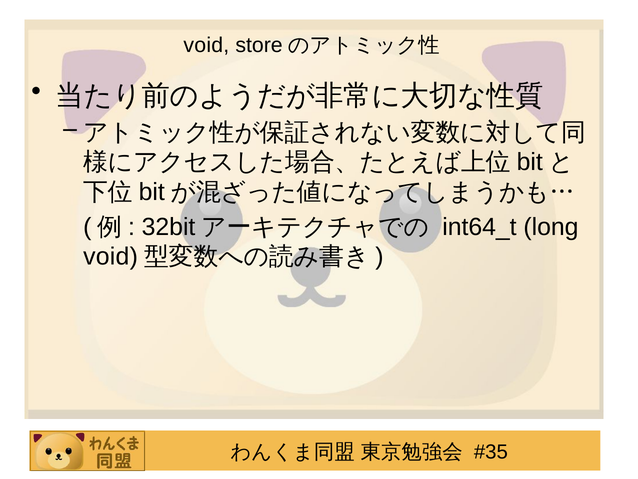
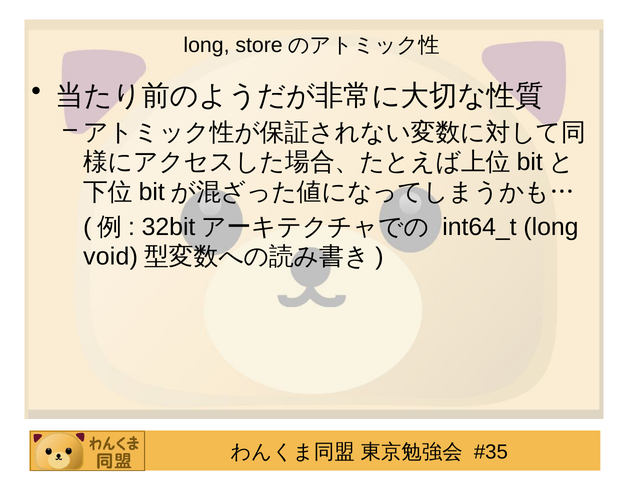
void at (206, 45): void -> long
